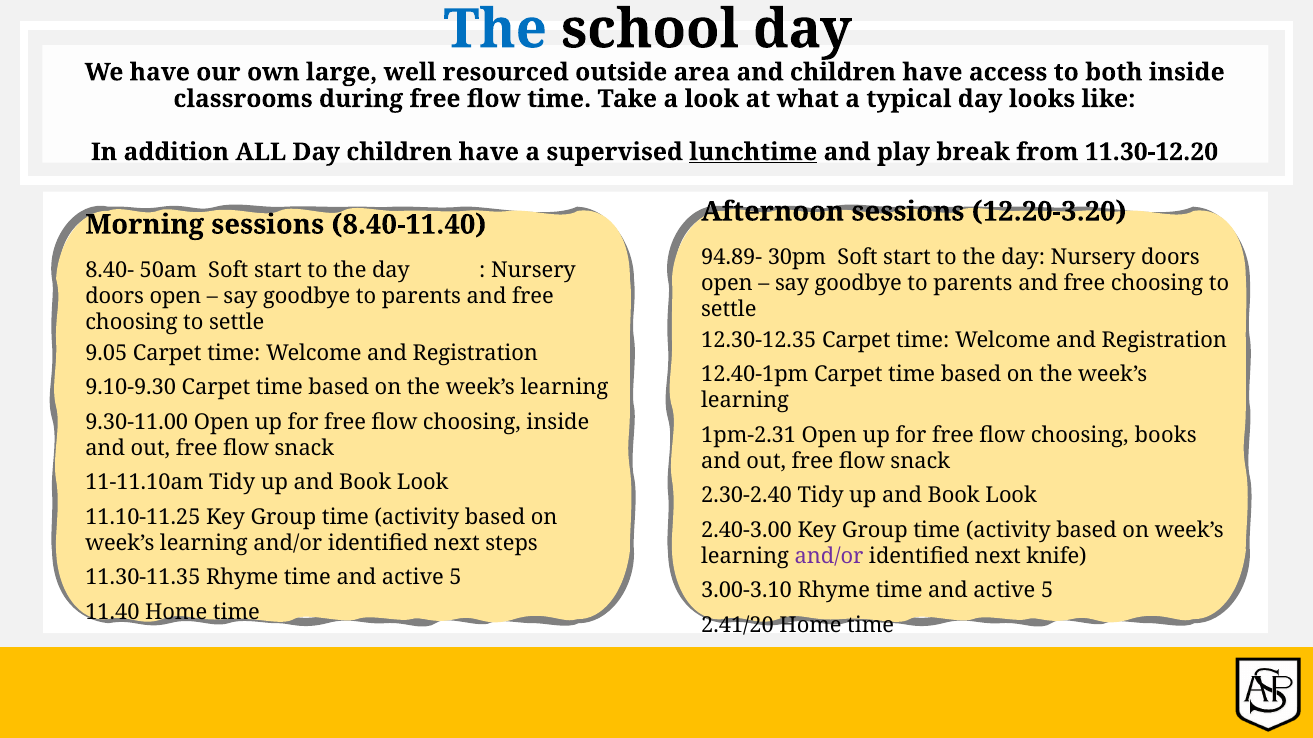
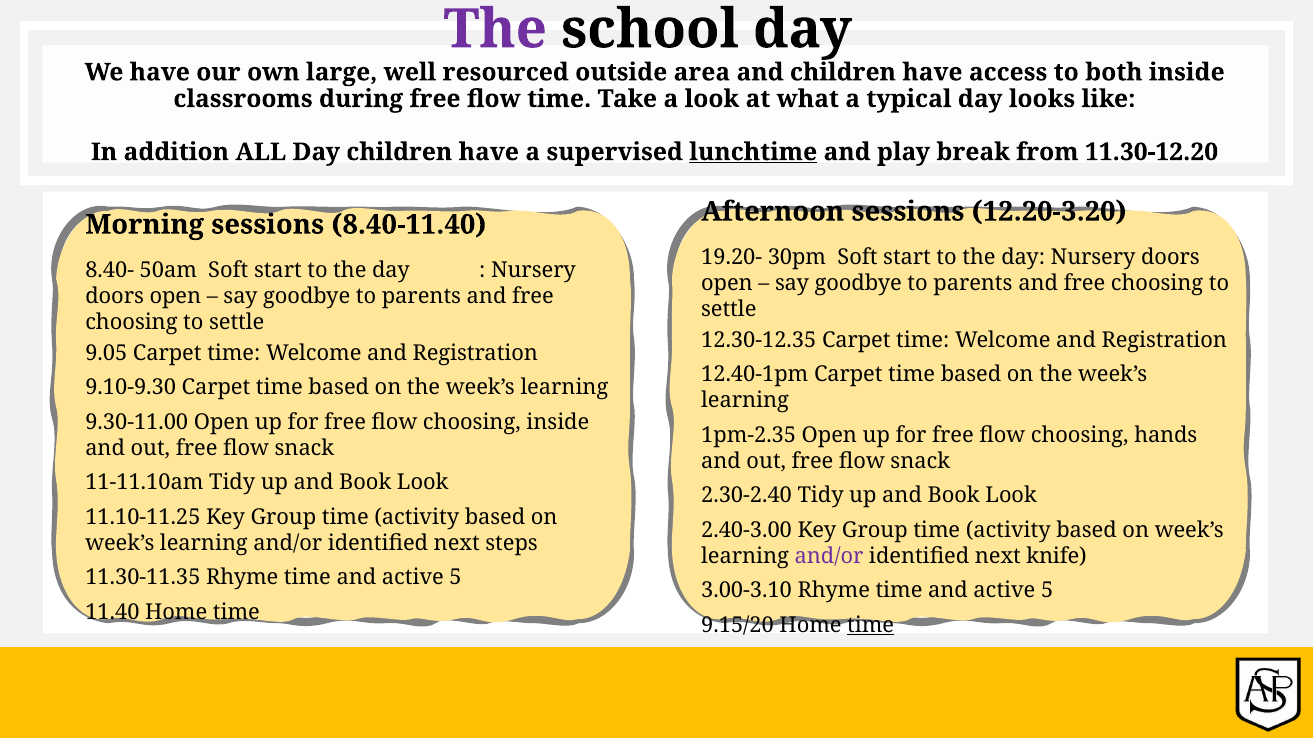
The at (495, 29) colour: blue -> purple
94.89-: 94.89- -> 19.20-
1pm-2.31: 1pm-2.31 -> 1pm-2.35
books: books -> hands
2.41/20: 2.41/20 -> 9.15/20
time at (871, 626) underline: none -> present
